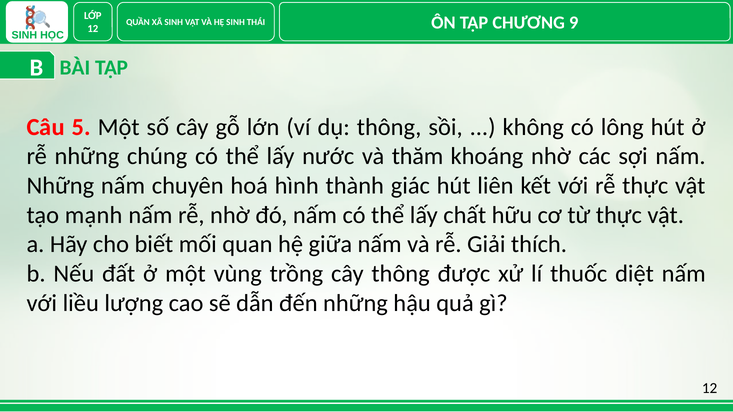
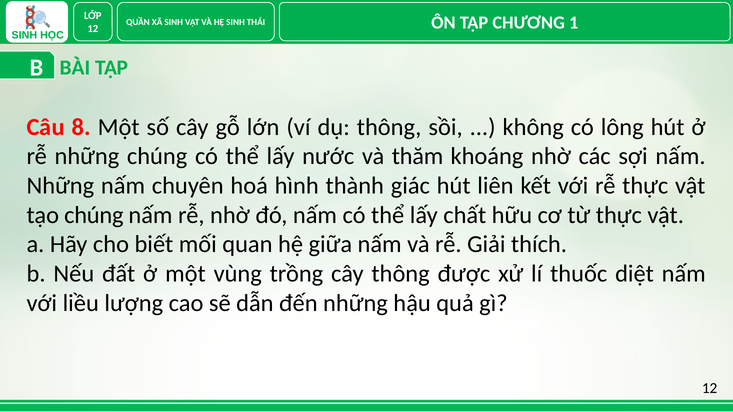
9: 9 -> 1
5: 5 -> 8
tạo mạnh: mạnh -> chúng
